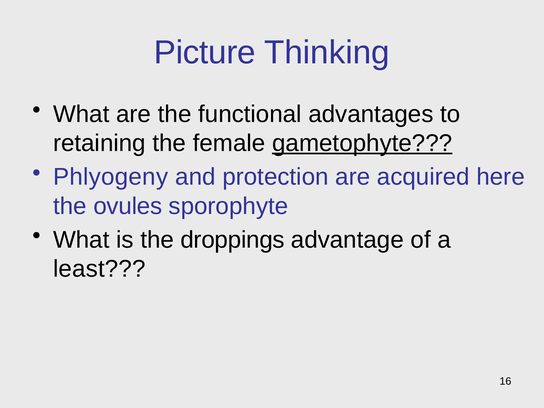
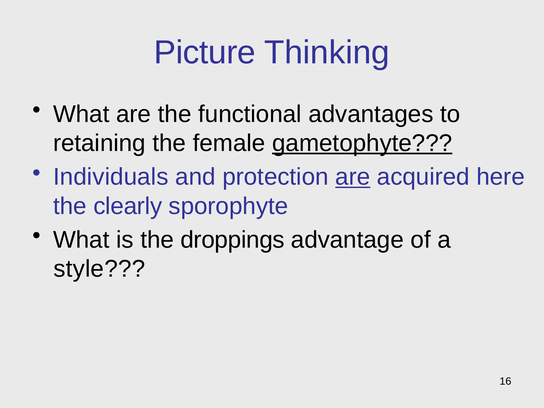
Phlyogeny: Phlyogeny -> Individuals
are at (353, 177) underline: none -> present
ovules: ovules -> clearly
least: least -> style
